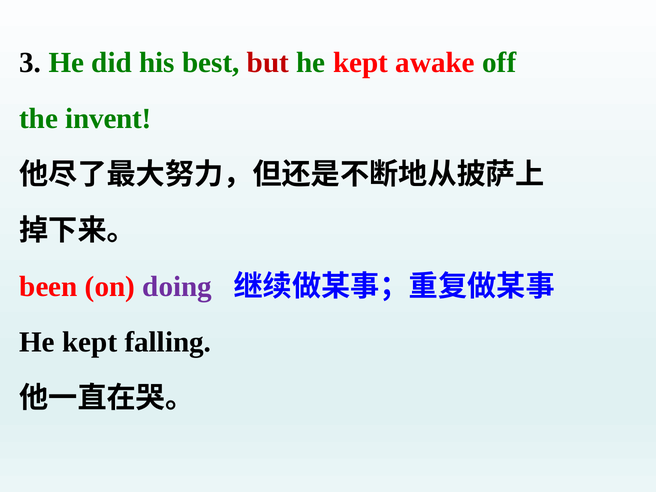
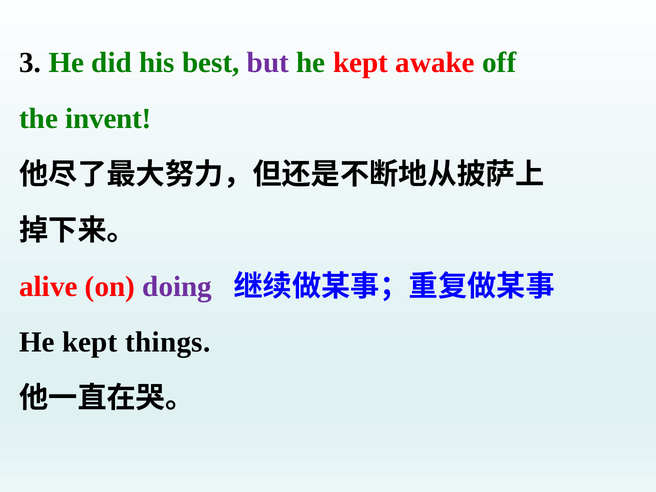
but colour: red -> purple
been: been -> alive
falling: falling -> things
